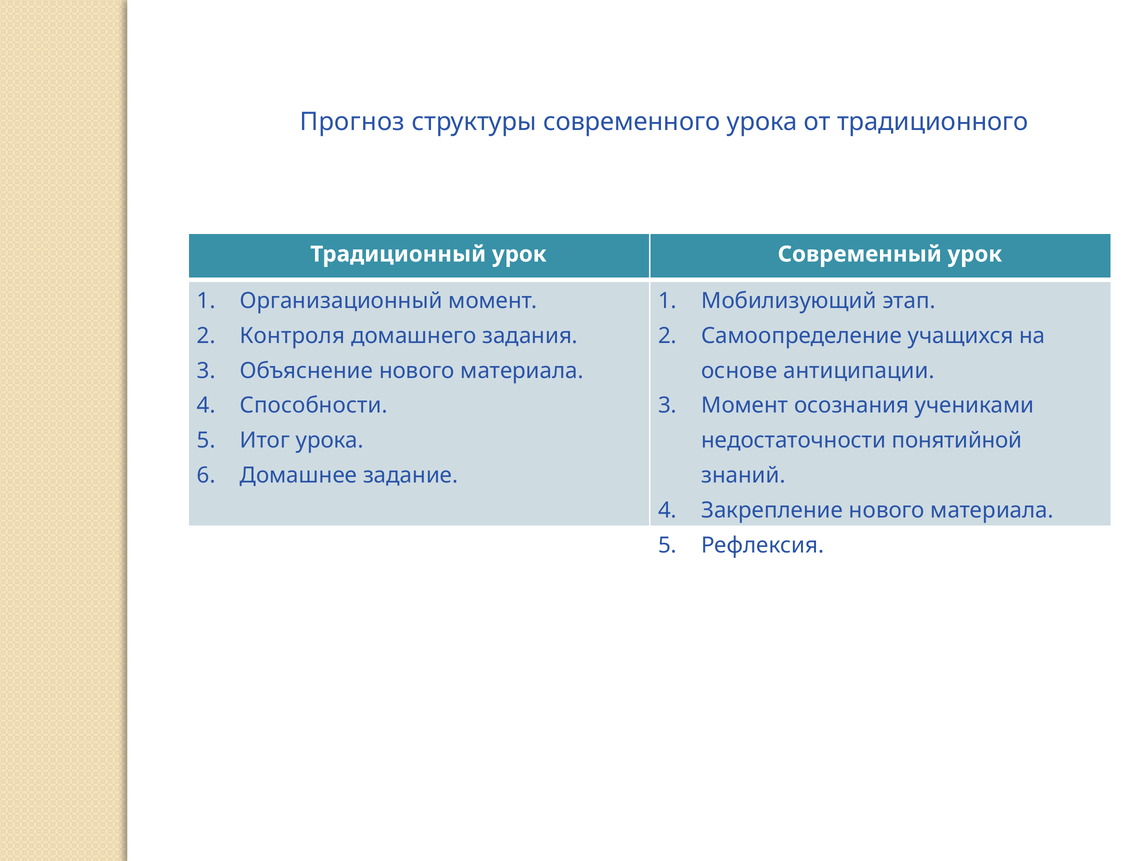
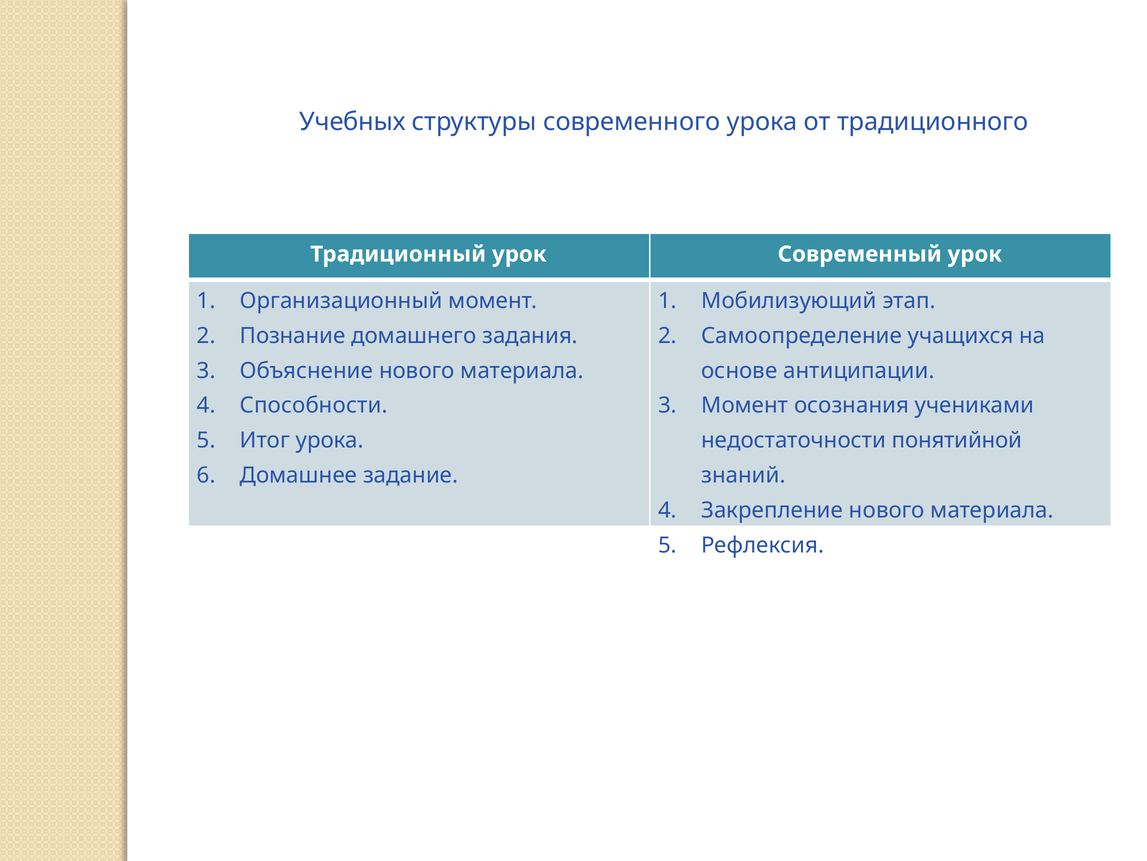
Прогноз: Прогноз -> Учебных
Контроля: Контроля -> Познание
